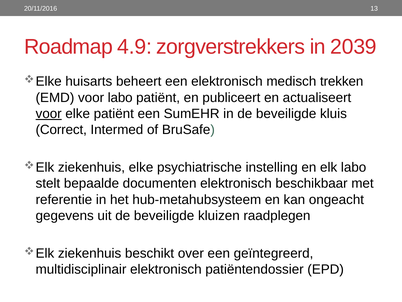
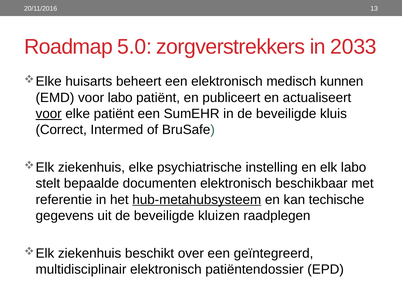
4.9: 4.9 -> 5.0
2039: 2039 -> 2033
trekken: trekken -> kunnen
hub-metahubsysteem underline: none -> present
ongeacht: ongeacht -> techische
